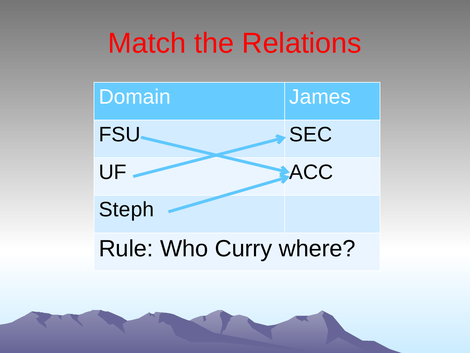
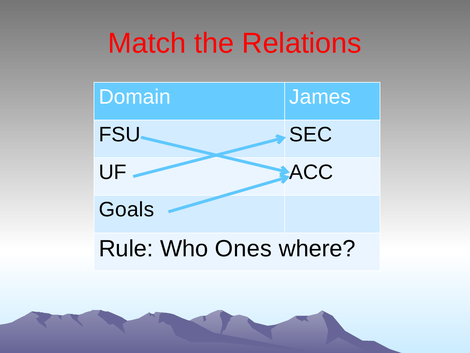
Steph: Steph -> Goals
Curry: Curry -> Ones
